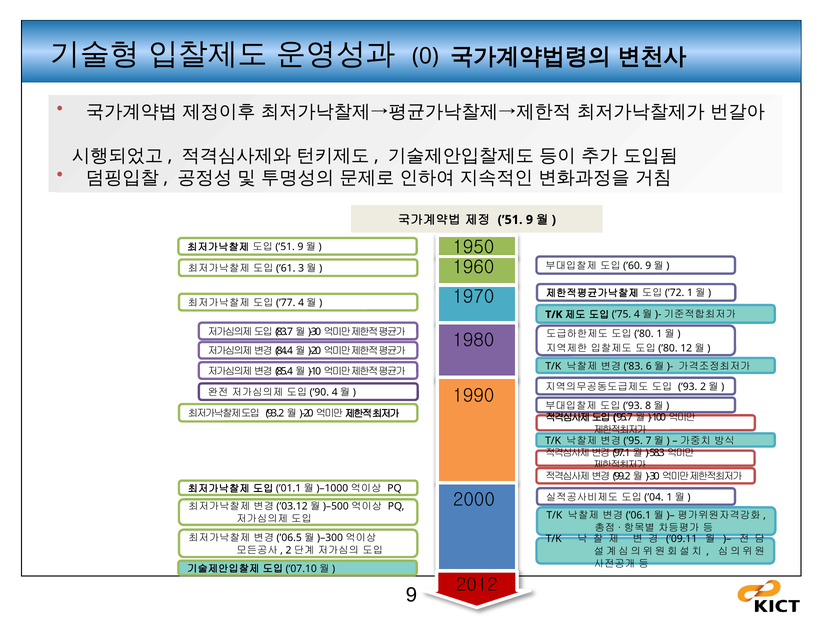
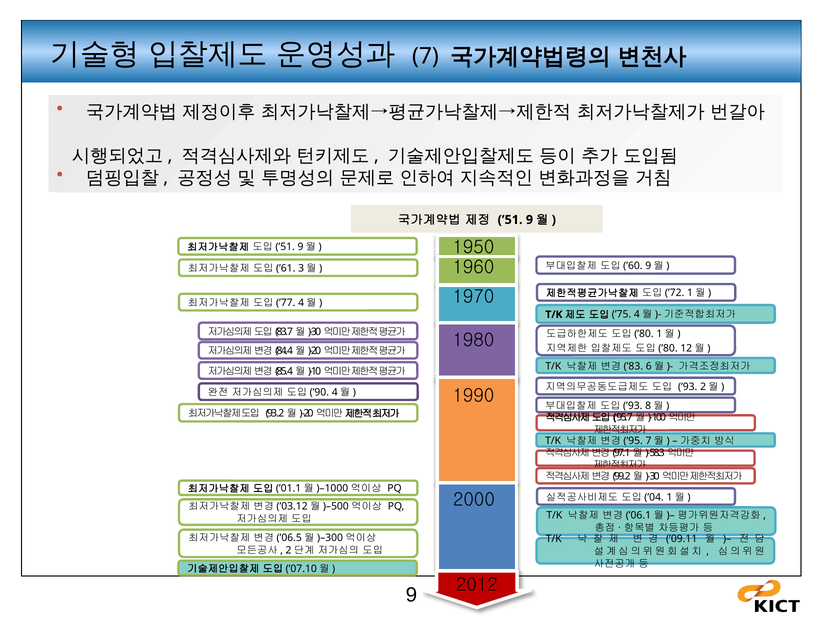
0: 0 -> 7
